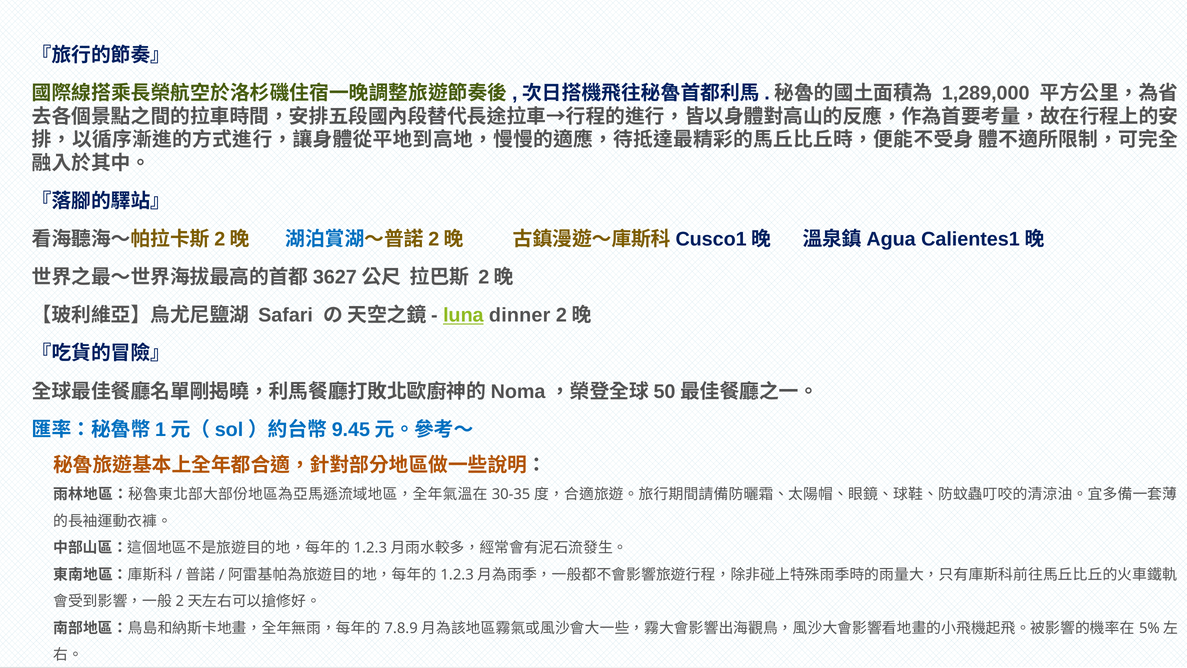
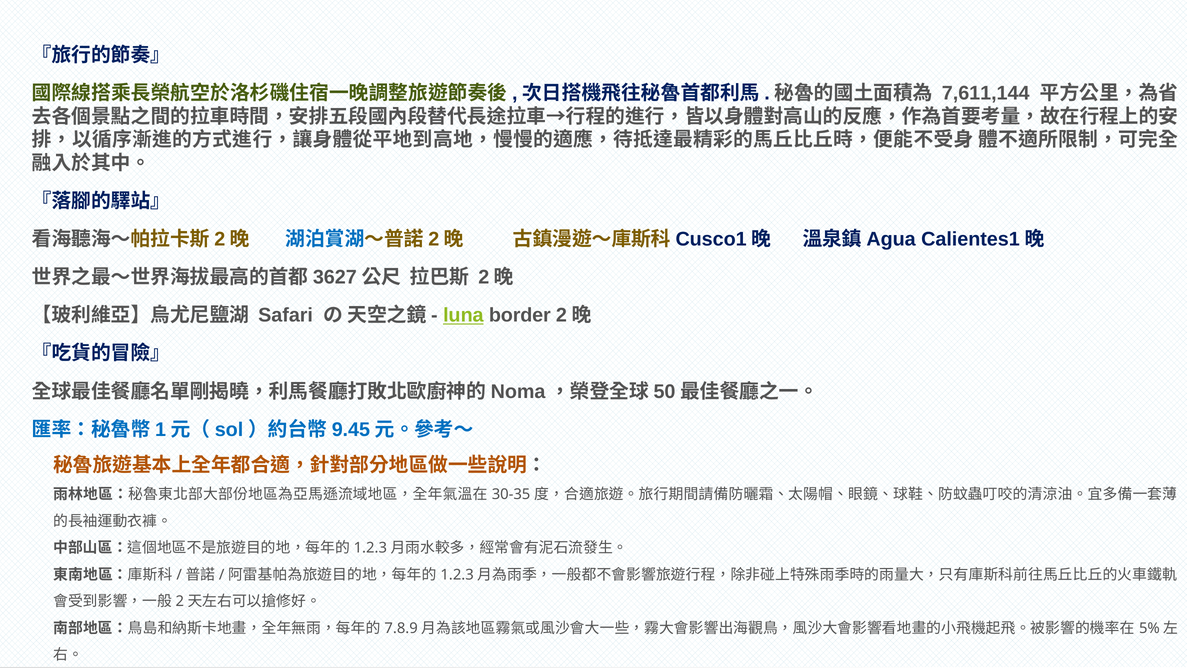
1,289,000: 1,289,000 -> 7,611,144
dinner: dinner -> border
